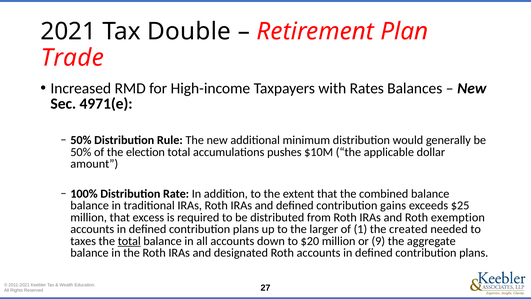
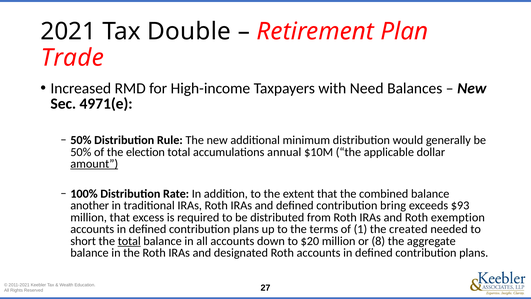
Rates: Rates -> Need
pushes: pushes -> annual
amount underline: none -> present
balance at (90, 205): balance -> another
gains: gains -> bring
$25: $25 -> $93
larger: larger -> terms
taxes: taxes -> short
9: 9 -> 8
